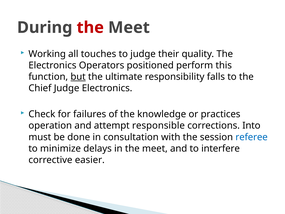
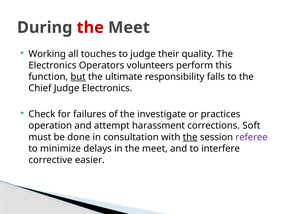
positioned: positioned -> volunteers
knowledge: knowledge -> investigate
responsible: responsible -> harassment
Into: Into -> Soft
the at (190, 137) underline: none -> present
referee colour: blue -> purple
